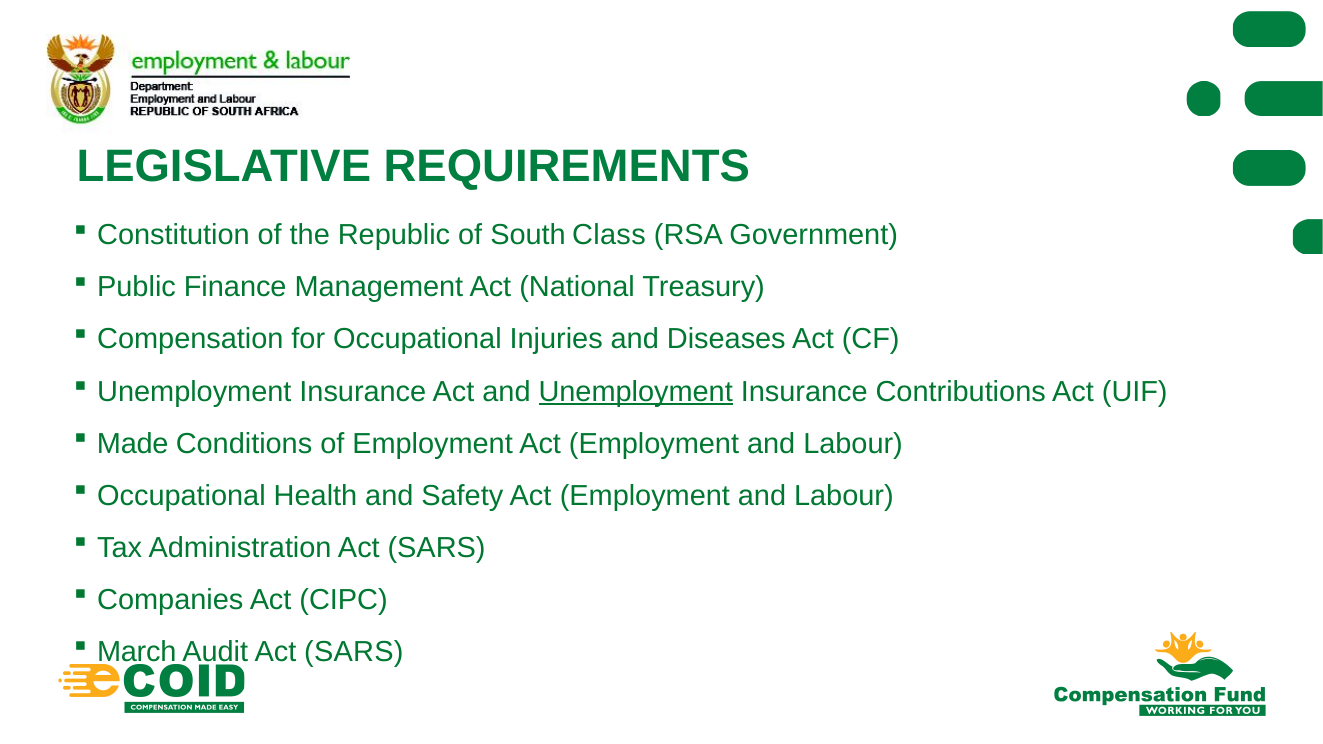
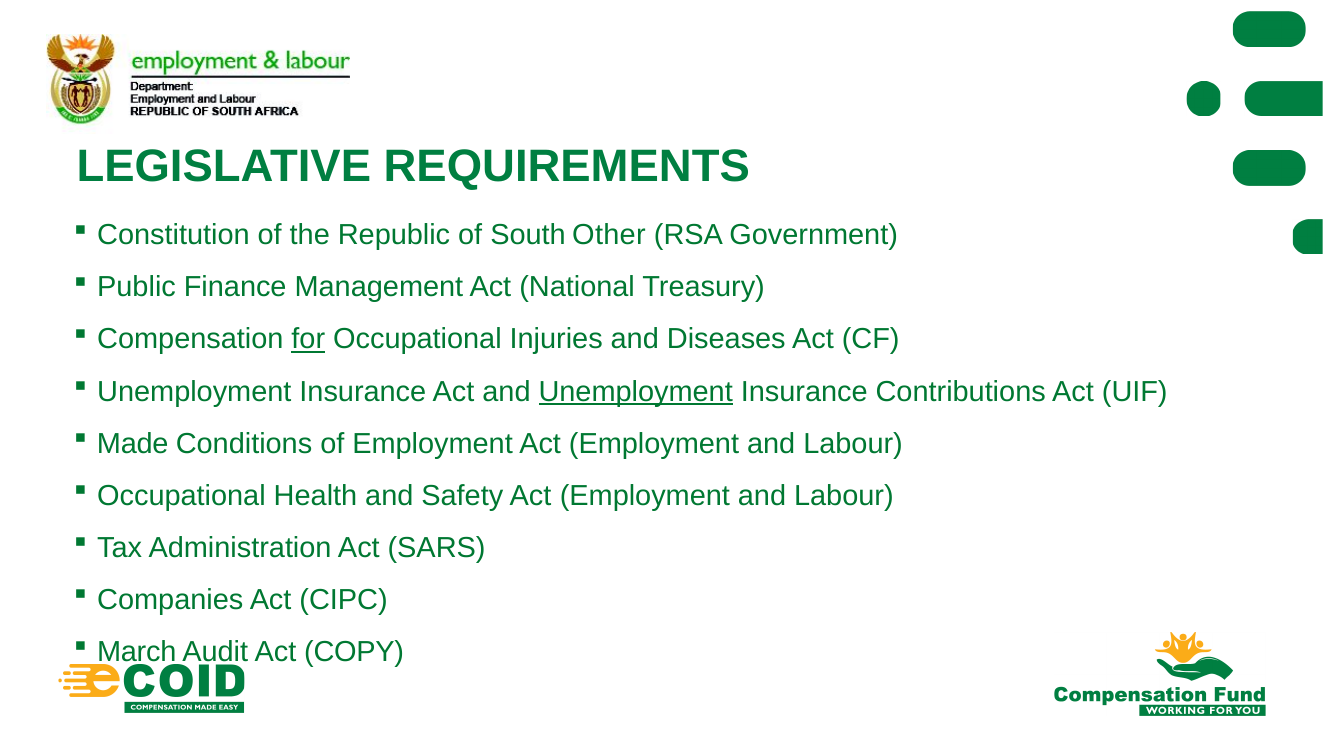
Class: Class -> Other
for underline: none -> present
Audit Act SARS: SARS -> COPY
